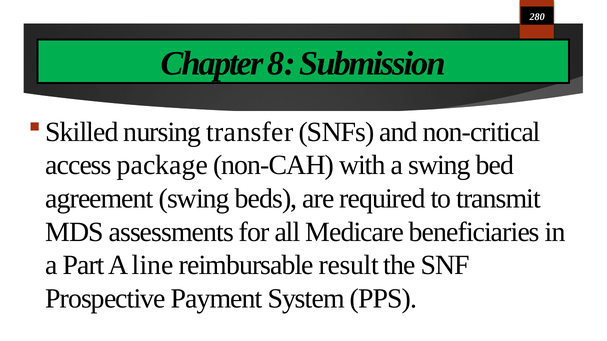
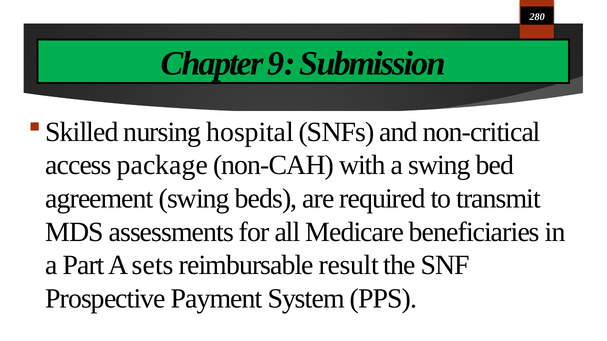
8: 8 -> 9
transfer: transfer -> hospital
line: line -> sets
